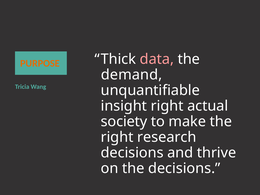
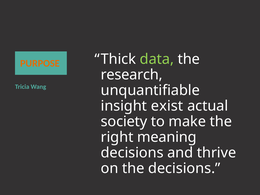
data colour: pink -> light green
demand: demand -> research
insight right: right -> exist
research: research -> meaning
